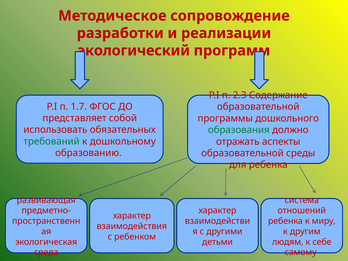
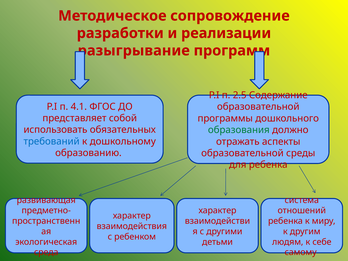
экологический: экологический -> разыгрывание
2.3: 2.3 -> 2.5
1.7: 1.7 -> 4.1
требований colour: green -> blue
